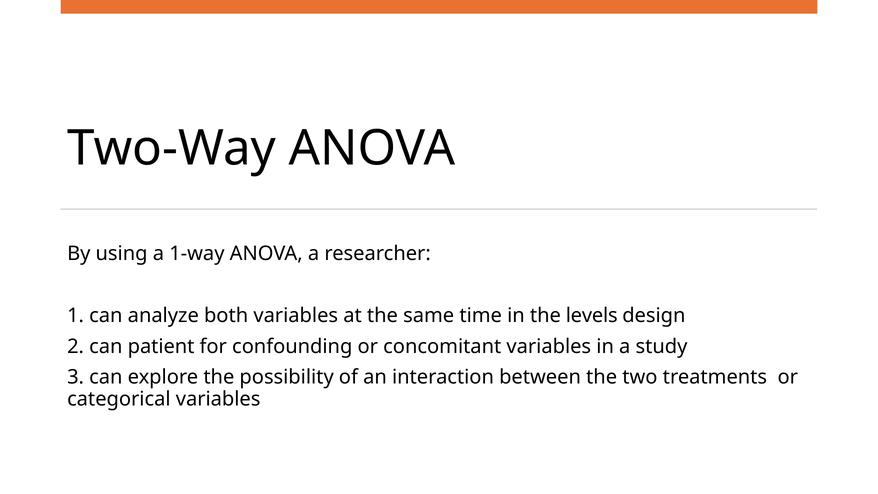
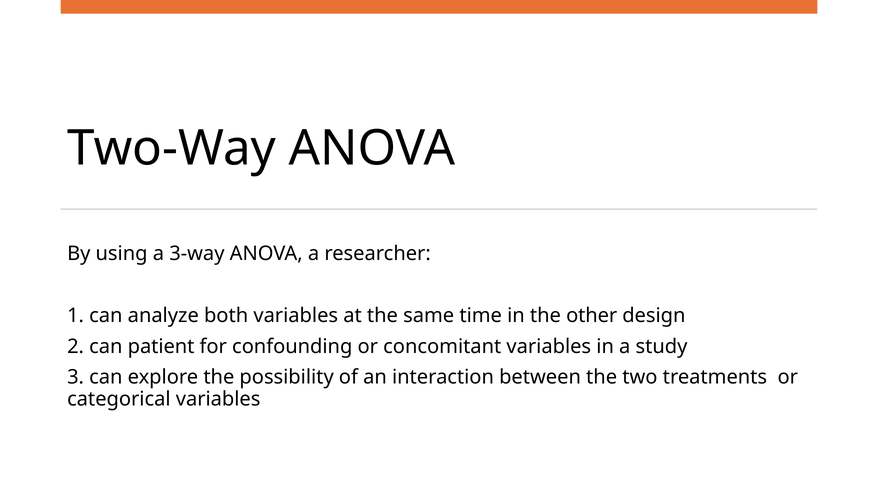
1-way: 1-way -> 3-way
levels: levels -> other
